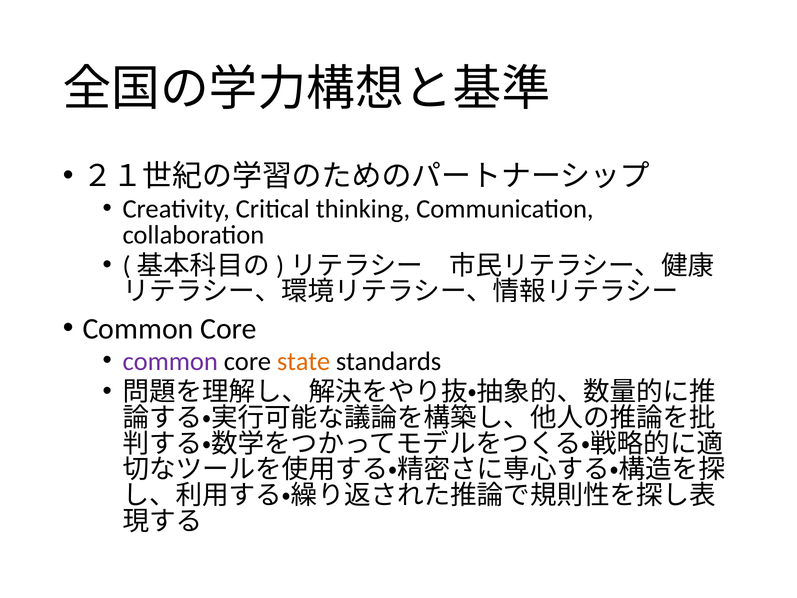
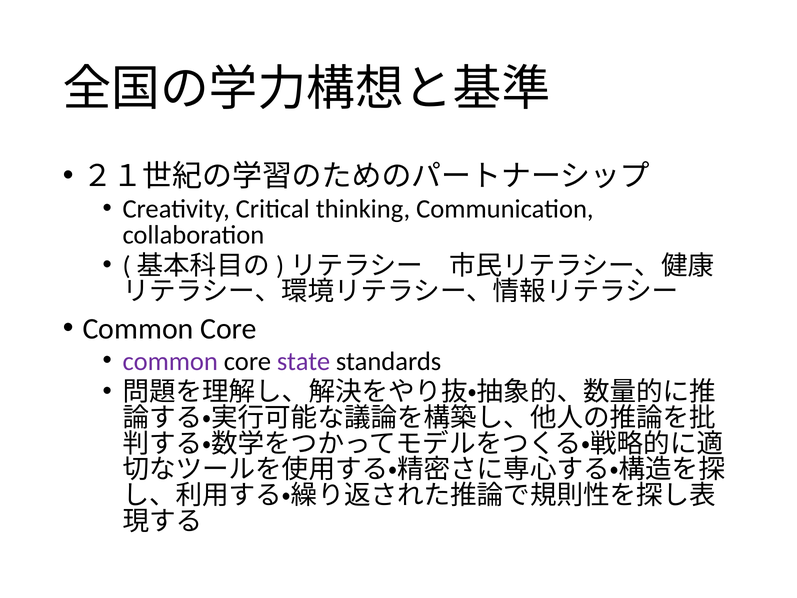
state colour: orange -> purple
